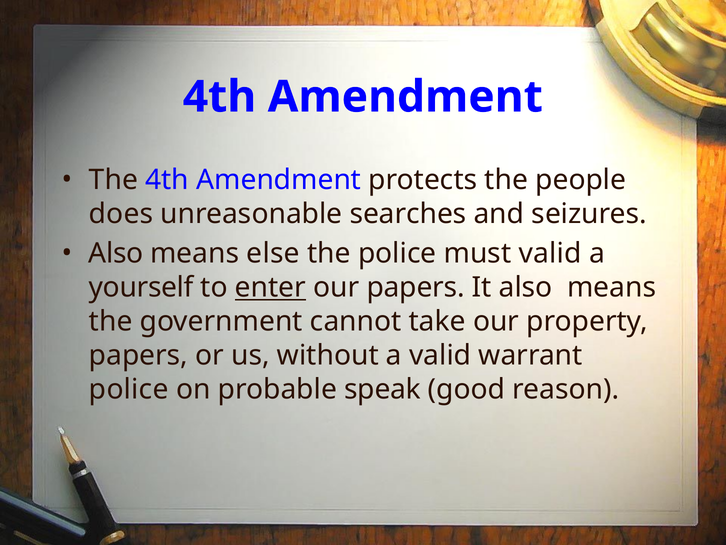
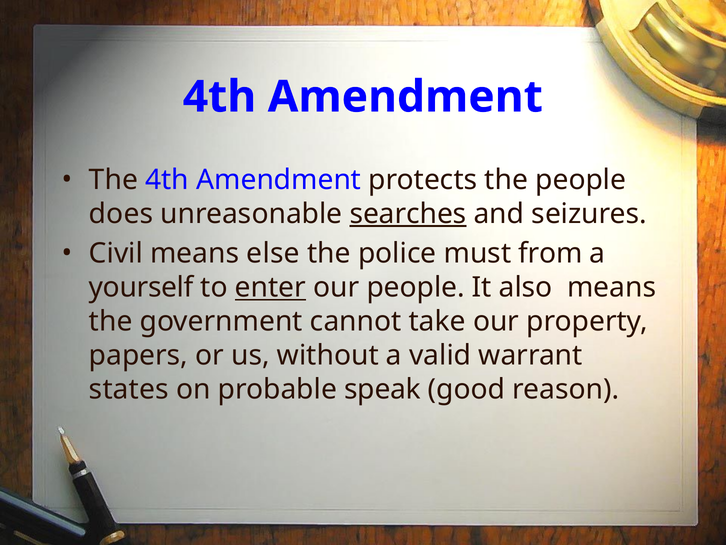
searches underline: none -> present
Also at (116, 253): Also -> Civil
must valid: valid -> from
our papers: papers -> people
police at (129, 389): police -> states
